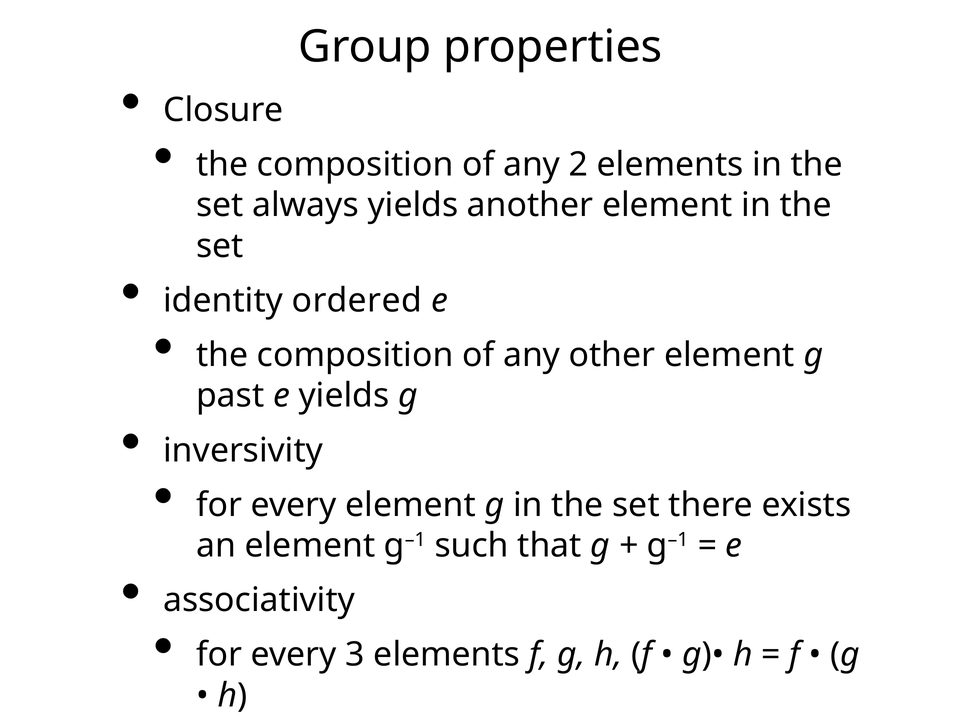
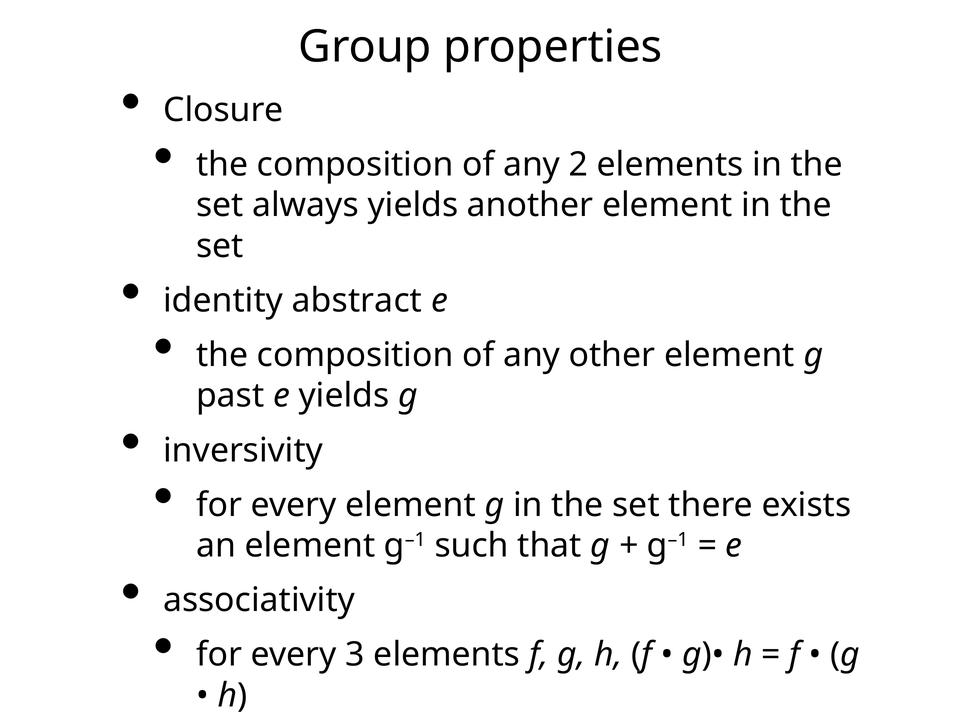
ordered: ordered -> abstract
